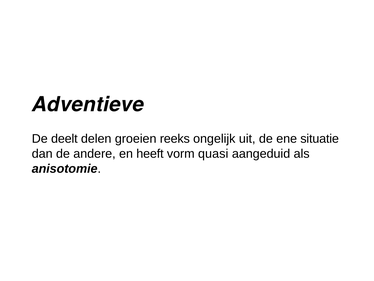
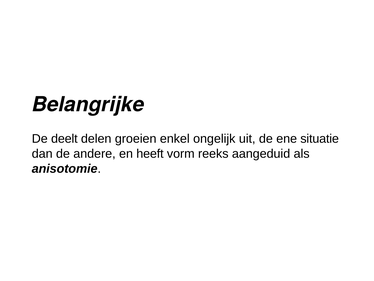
Adventieve: Adventieve -> Belangrijke
reeks: reeks -> enkel
quasi: quasi -> reeks
